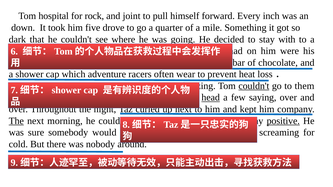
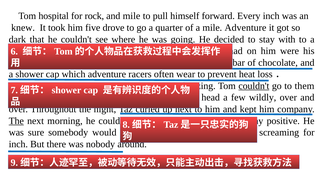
and joint: joint -> mile
down: down -> knew
mile Something: Something -> Adventure
head underline: present -> none
saying: saying -> wildly
positive underline: present -> none
cold at (18, 144): cold -> inch
